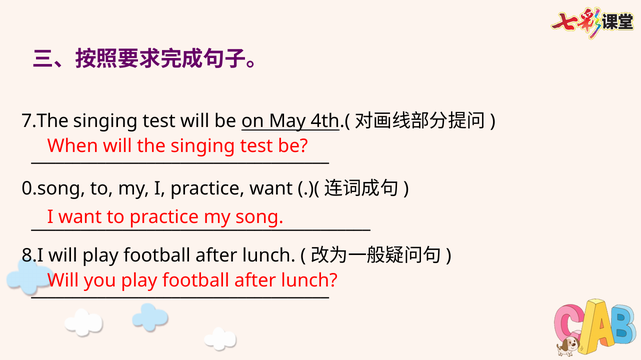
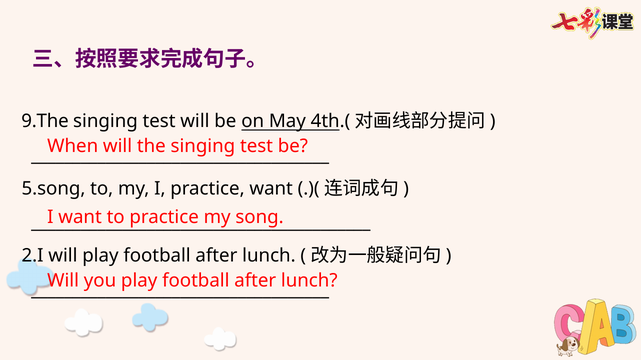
7.The: 7.The -> 9.The
0.song: 0.song -> 5.song
8.I: 8.I -> 2.I
